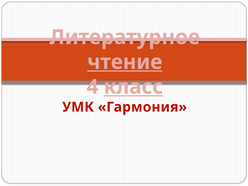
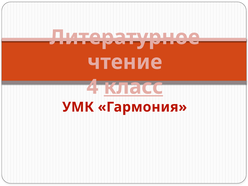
чтение underline: present -> none
